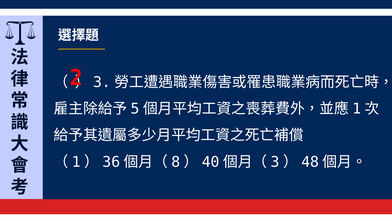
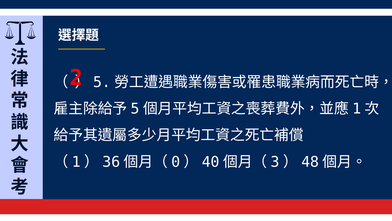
3 at (102, 82): 3 -> 5
8: 8 -> 0
